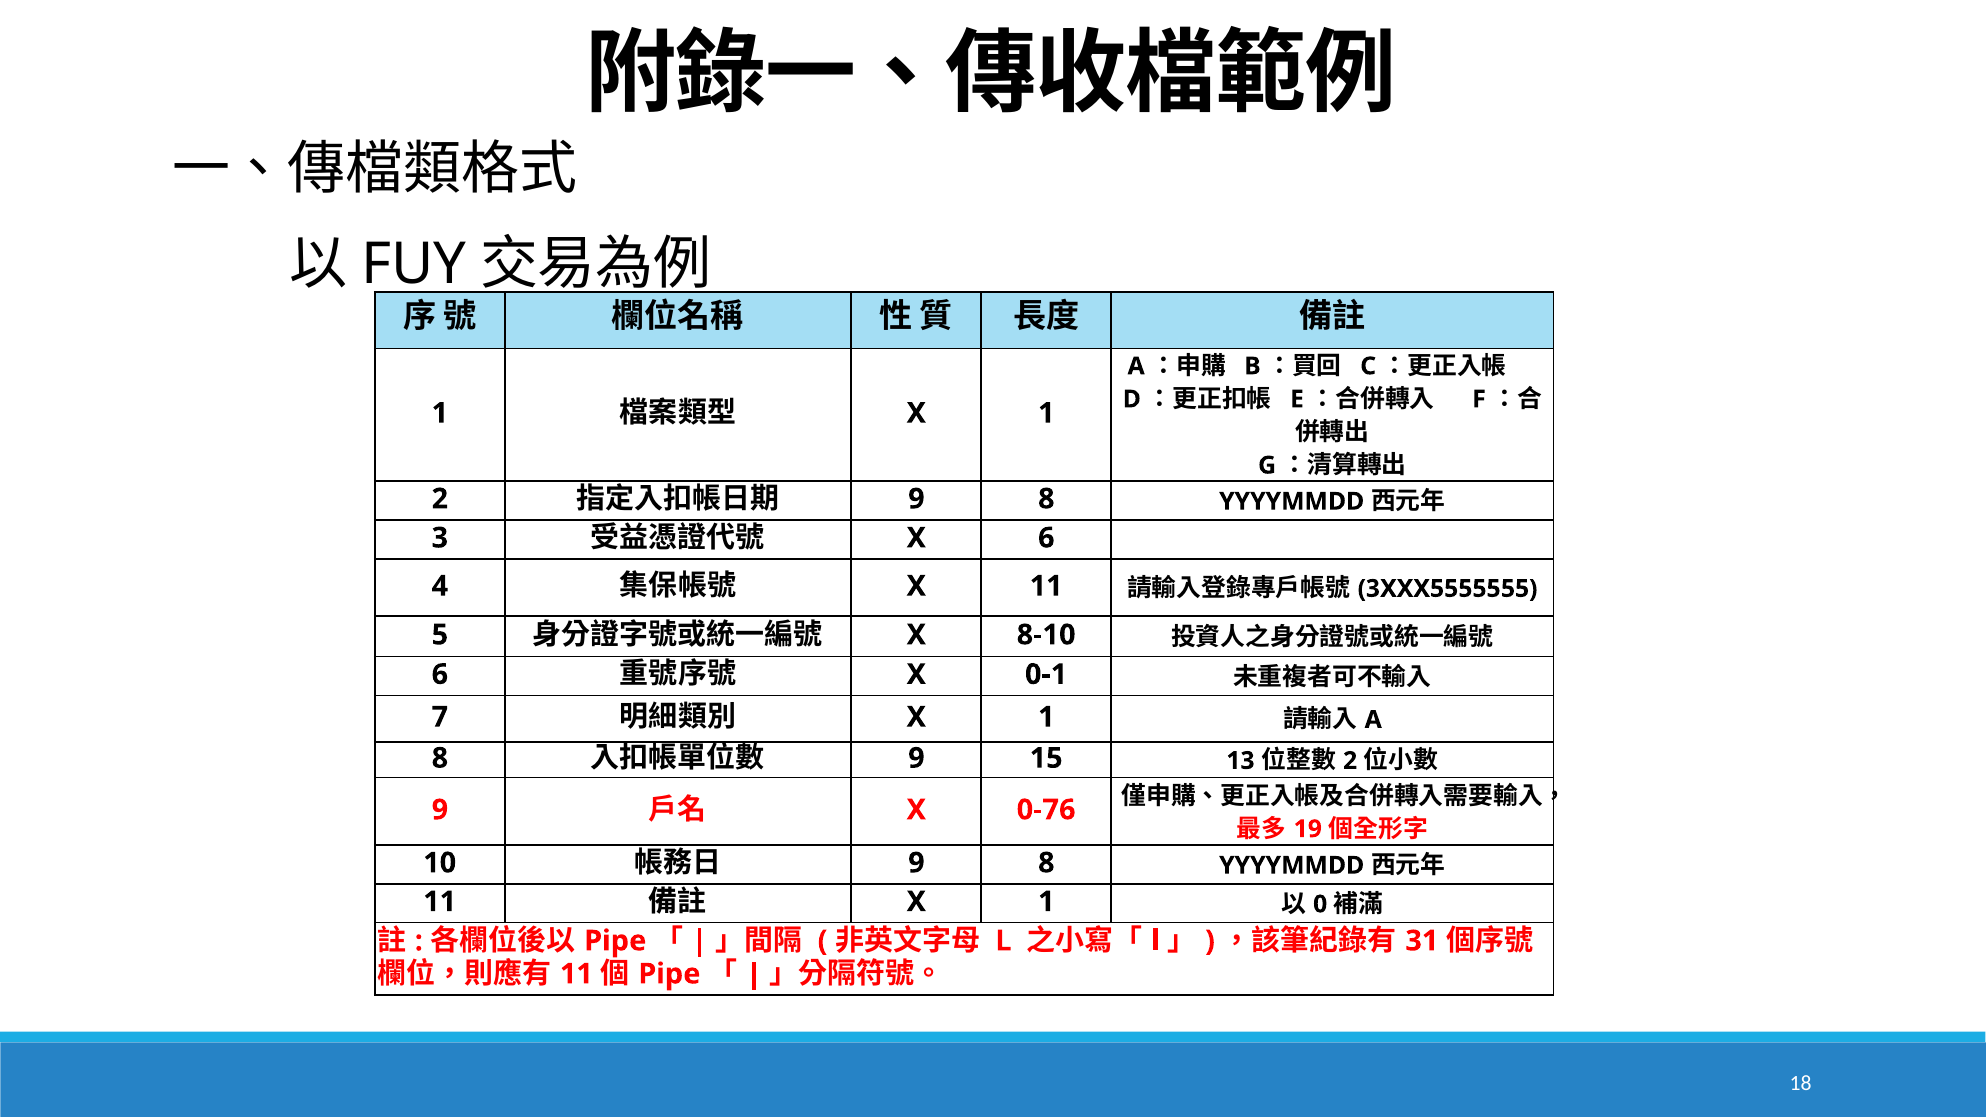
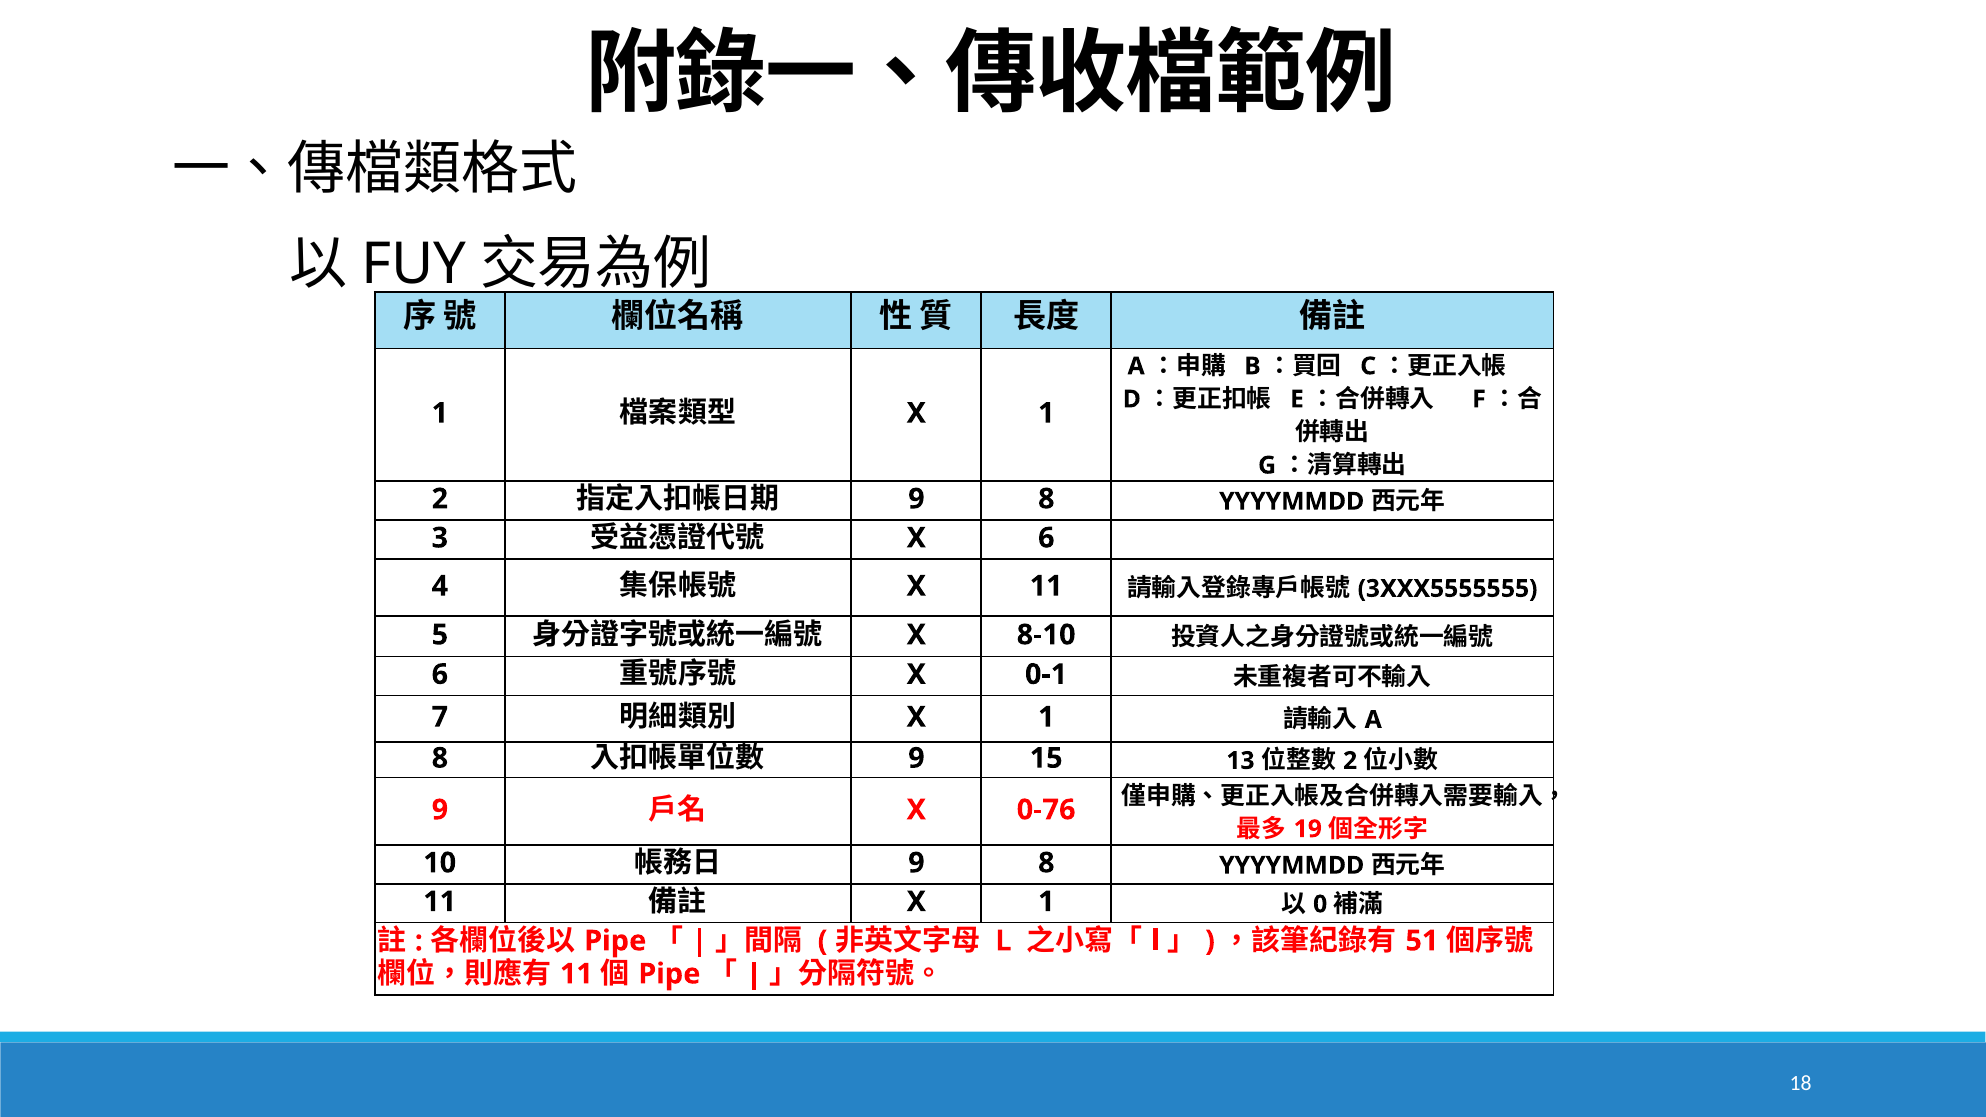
31: 31 -> 51
